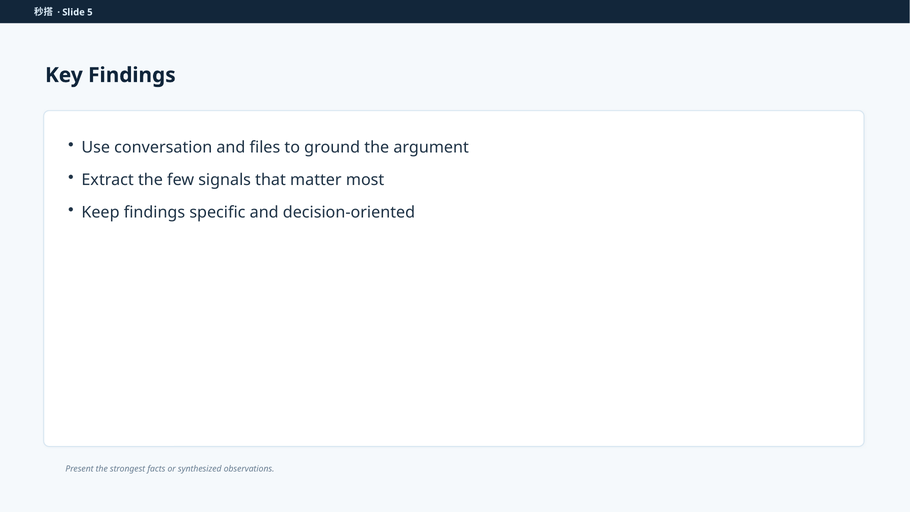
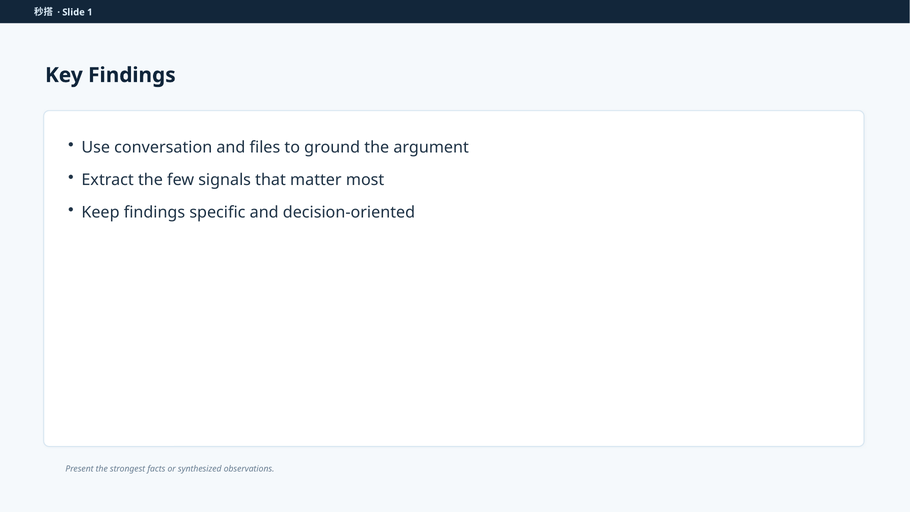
5: 5 -> 1
